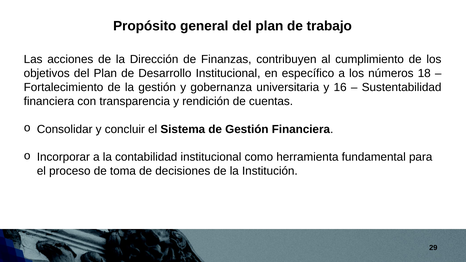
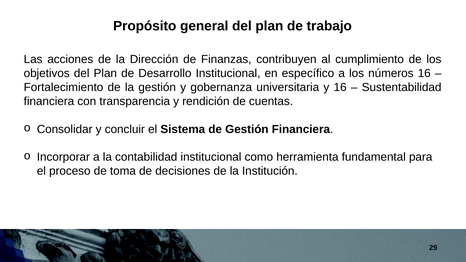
números 18: 18 -> 16
